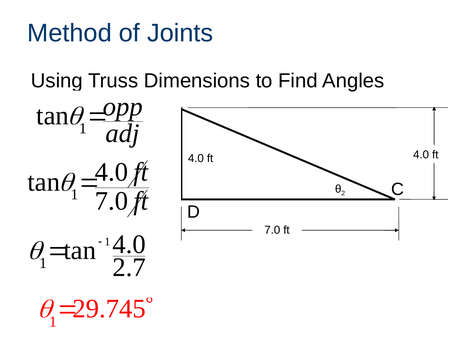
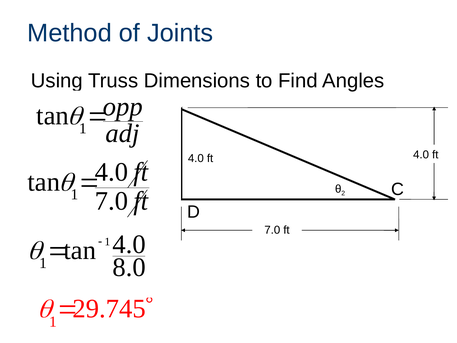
2.7: 2.7 -> 8.0
